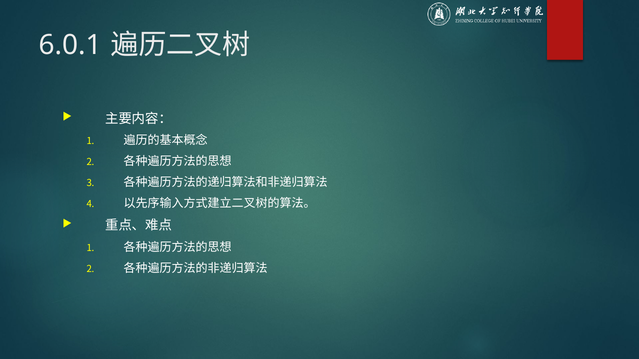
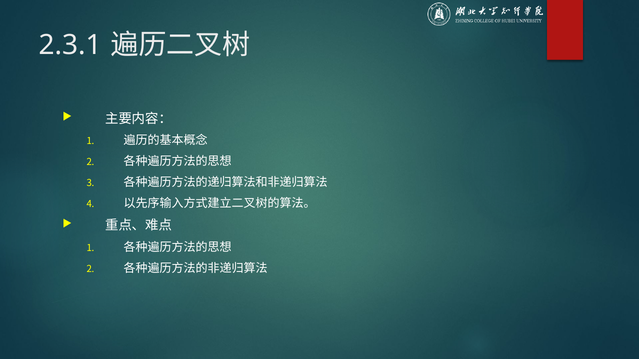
6.0.1: 6.0.1 -> 2.3.1
